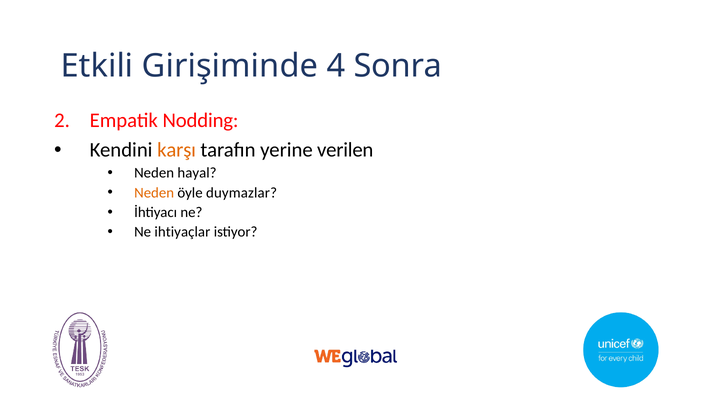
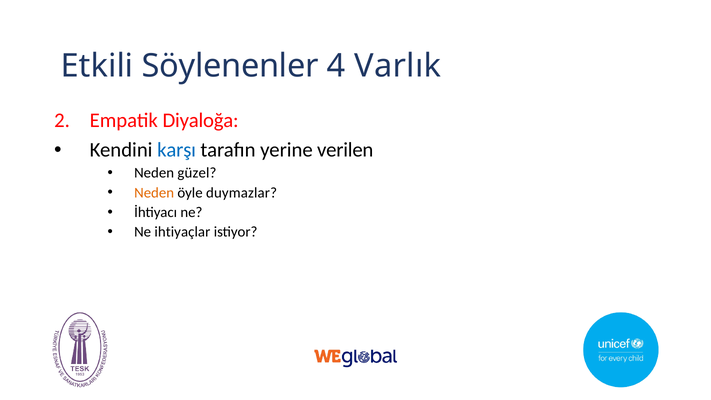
Girişiminde: Girişiminde -> Söylenenler
Sonra: Sonra -> Varlık
Nodding: Nodding -> Diyaloğa
karşı colour: orange -> blue
hayal: hayal -> güzel
